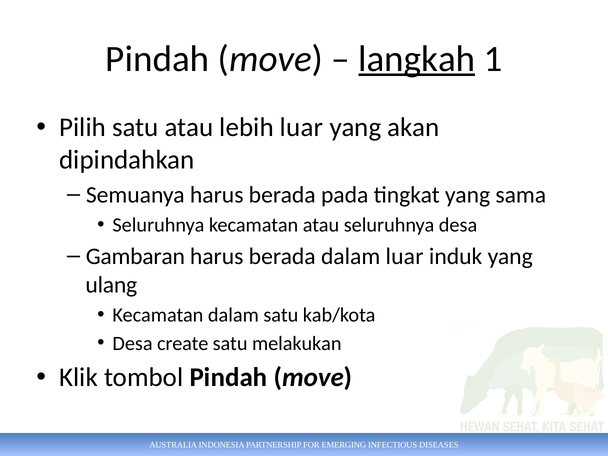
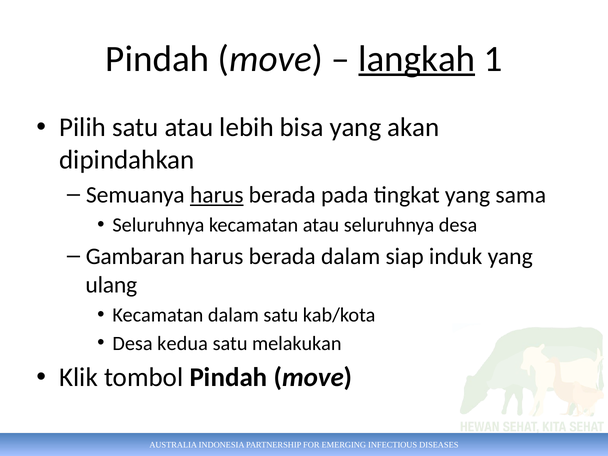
lebih luar: luar -> bisa
harus at (217, 195) underline: none -> present
dalam luar: luar -> siap
create: create -> kedua
